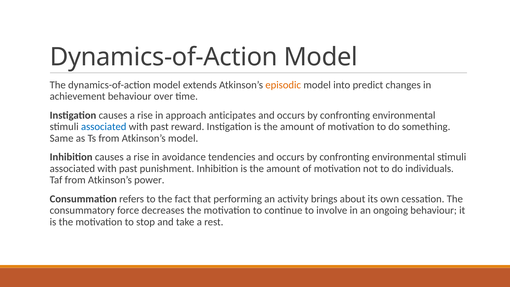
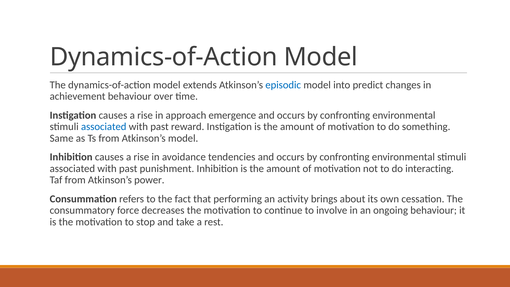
episodic colour: orange -> blue
anticipates: anticipates -> emergence
individuals: individuals -> interacting
